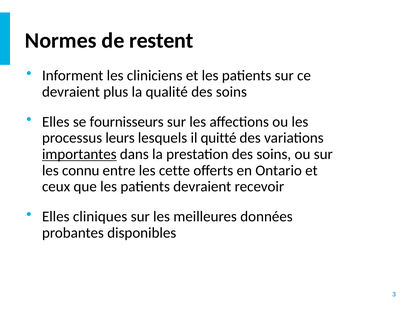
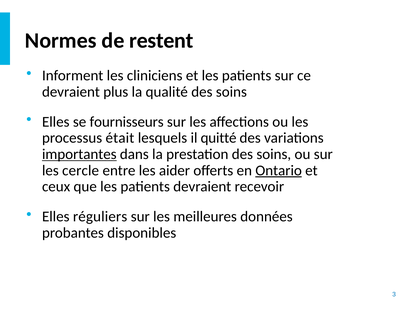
leurs: leurs -> était
connu: connu -> cercle
cette: cette -> aider
Ontario underline: none -> present
cliniques: cliniques -> réguliers
